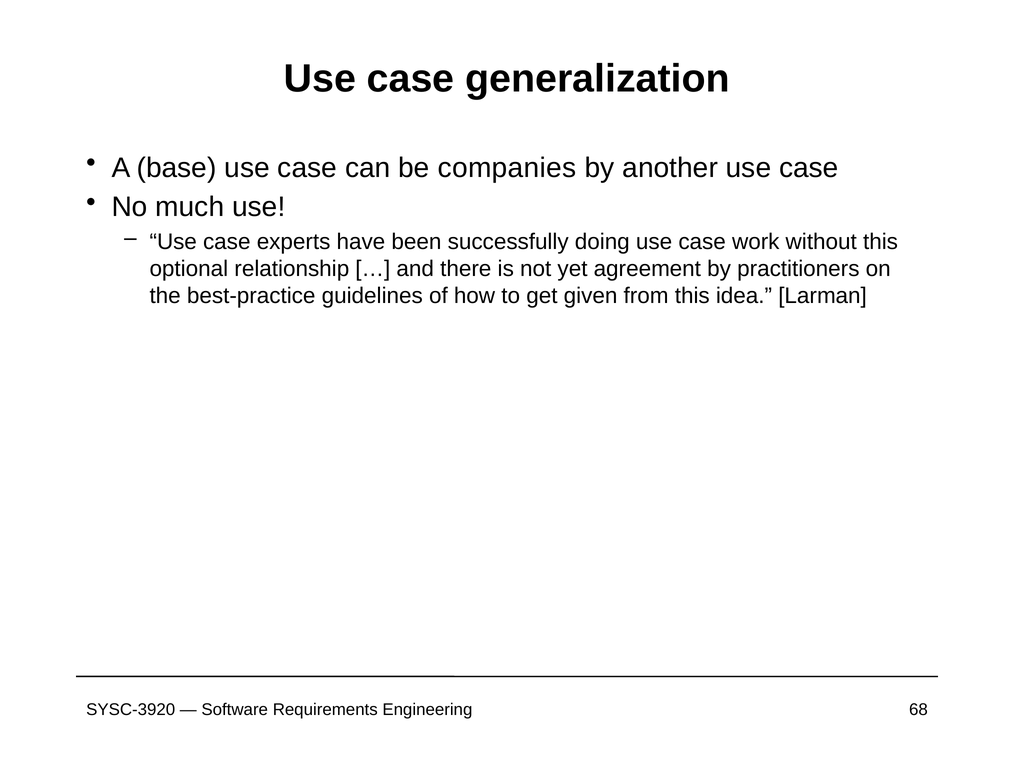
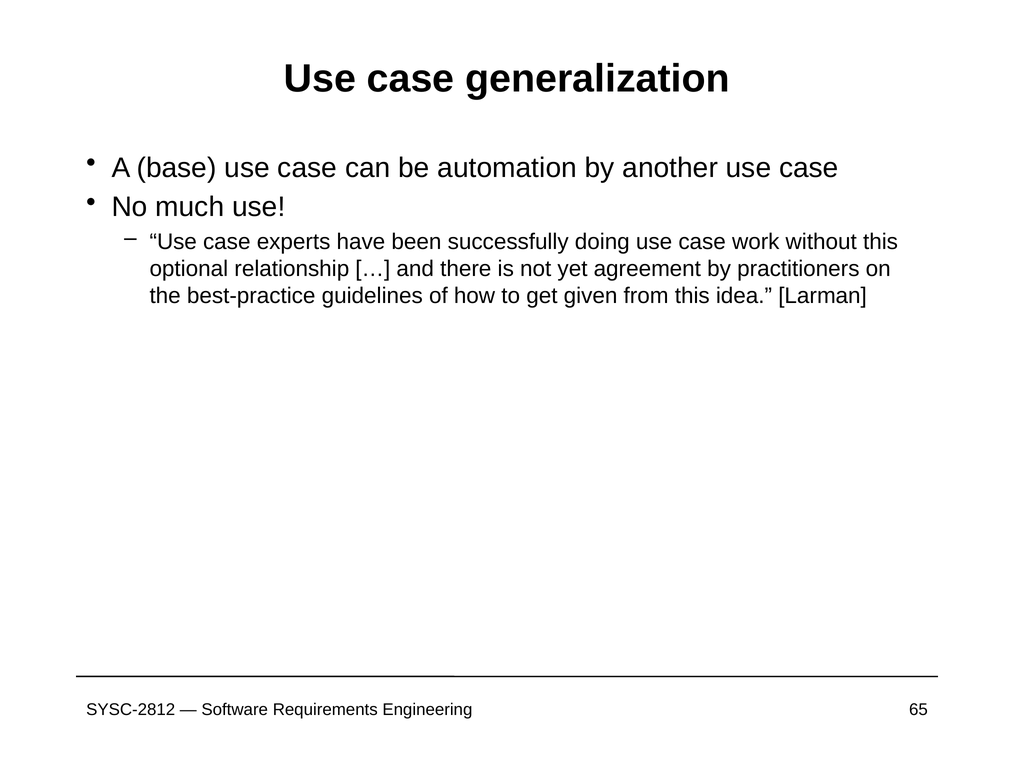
companies: companies -> automation
SYSC-3920: SYSC-3920 -> SYSC-2812
68: 68 -> 65
